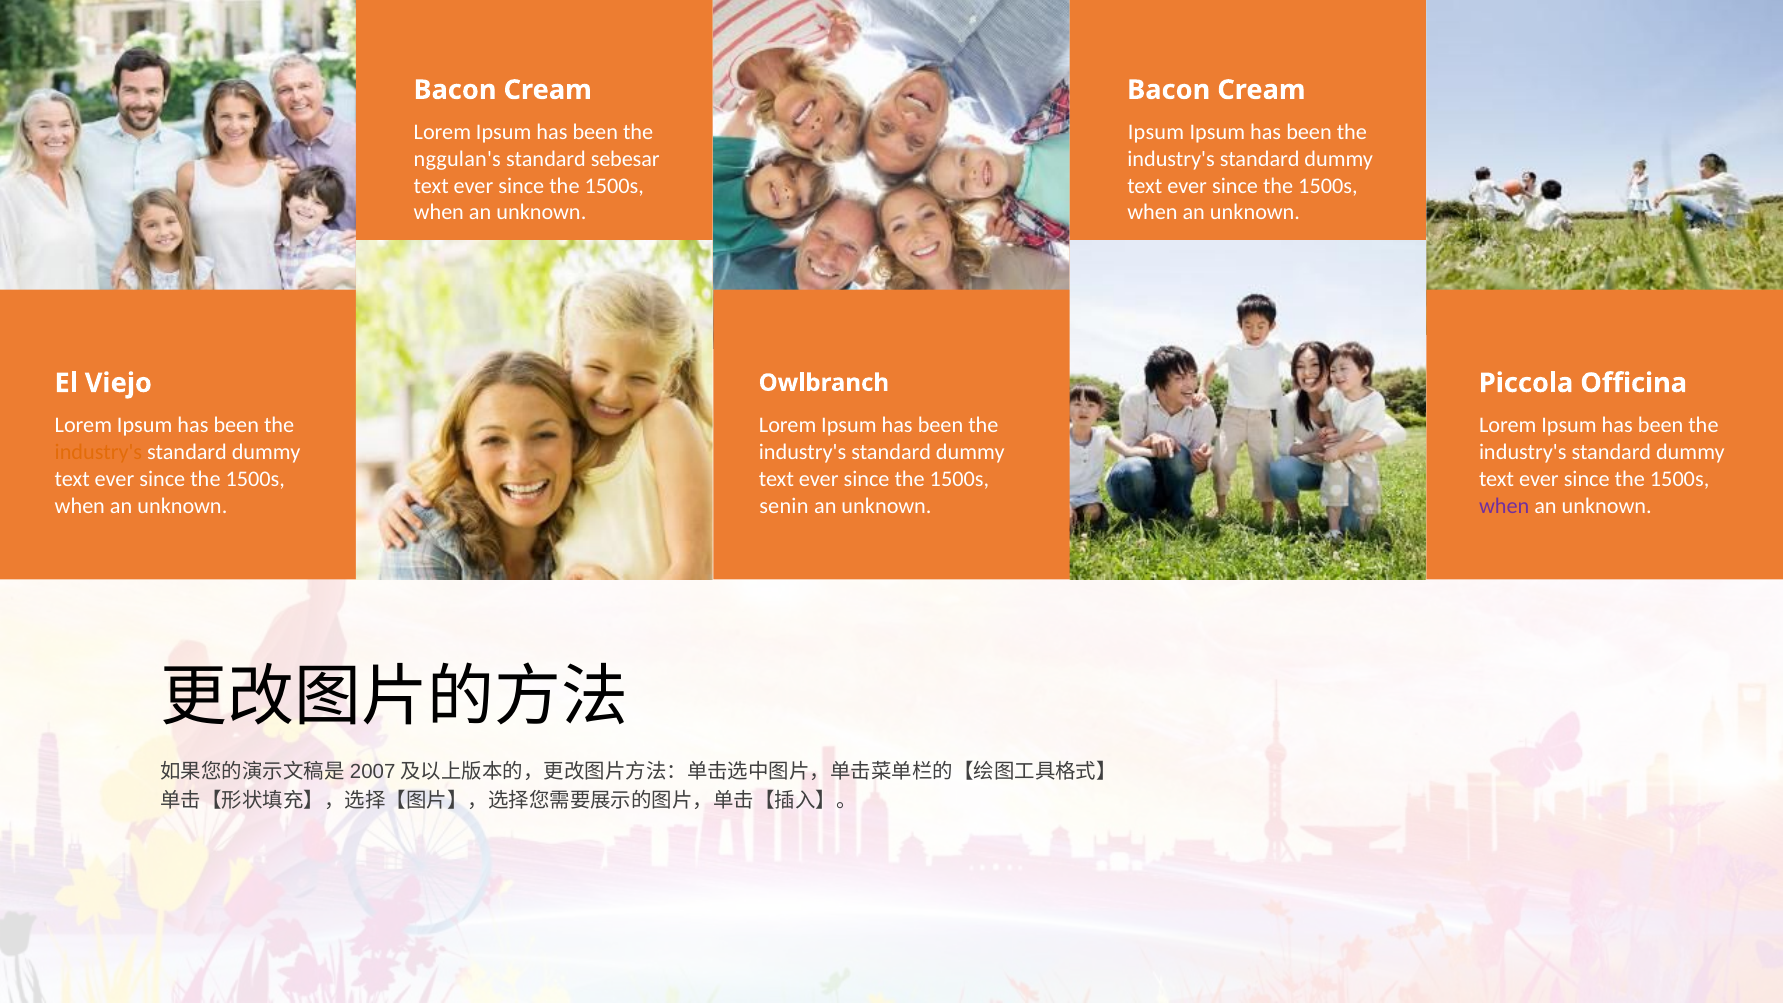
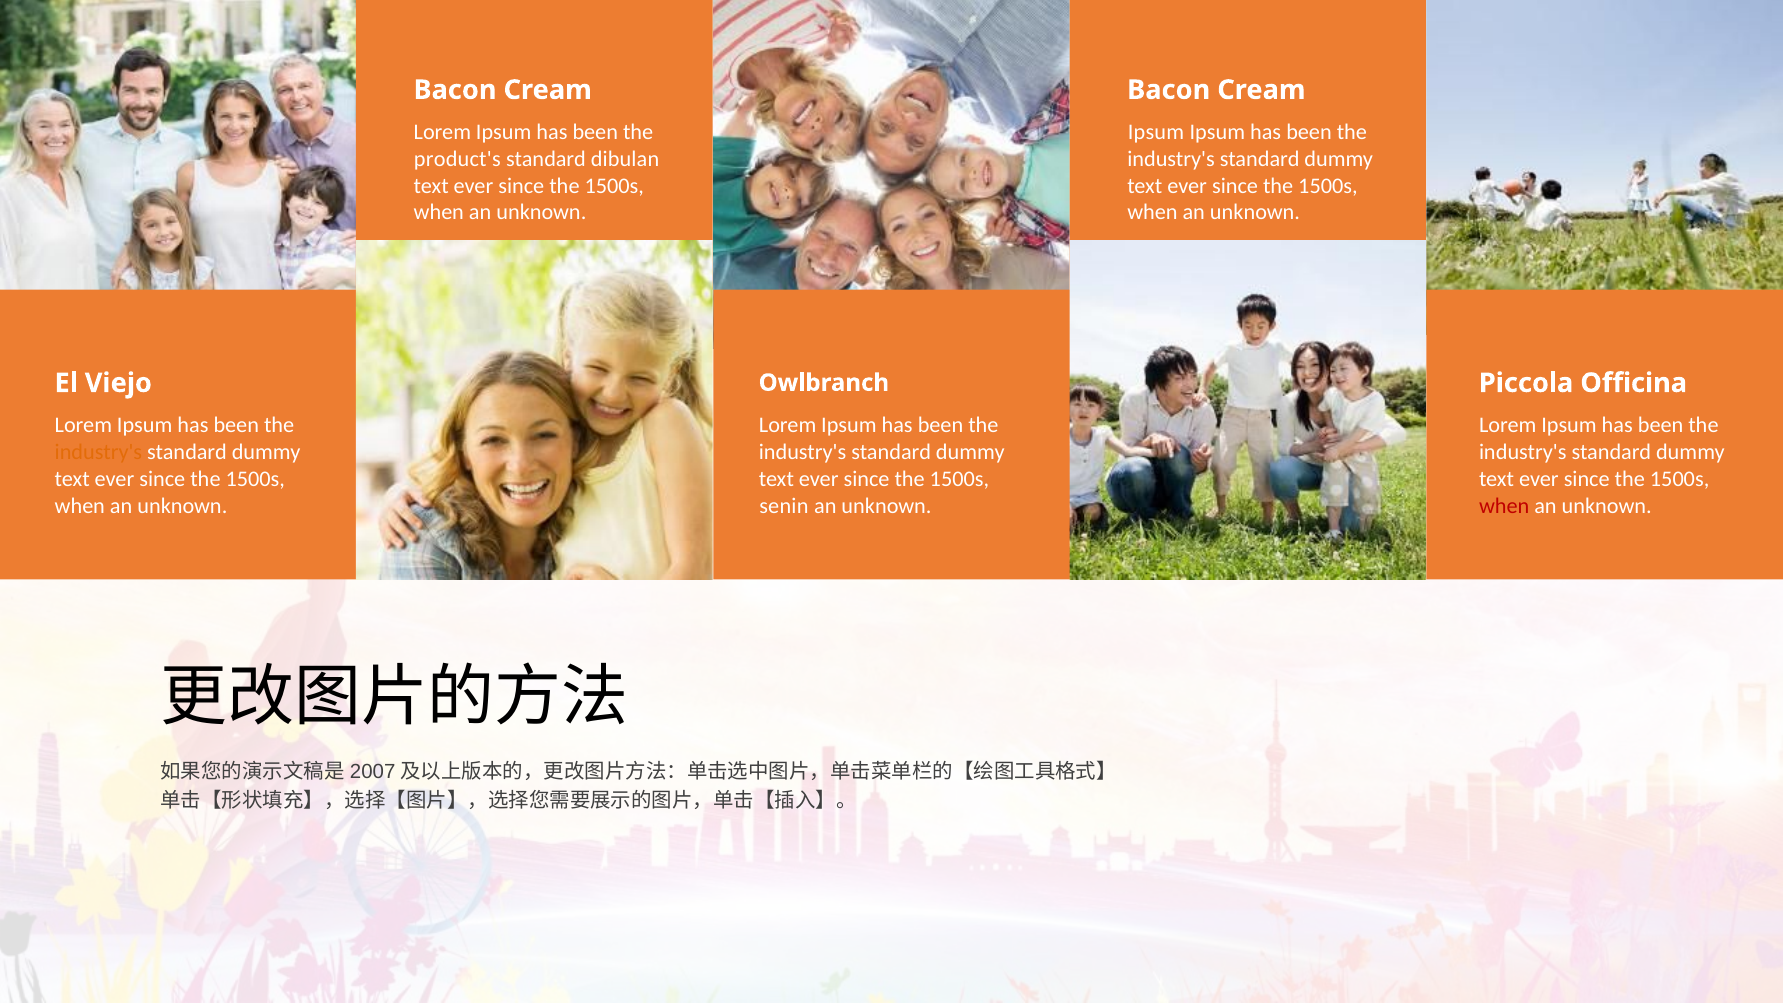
nggulan's: nggulan's -> product's
sebesar: sebesar -> dibulan
when at (1504, 506) colour: purple -> red
